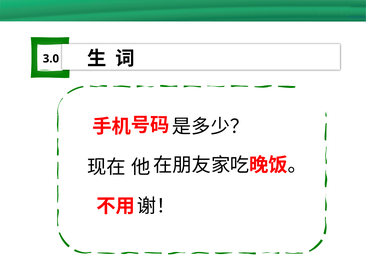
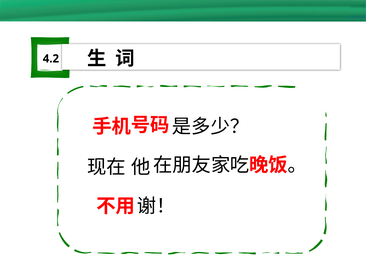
3.0: 3.0 -> 4.2
